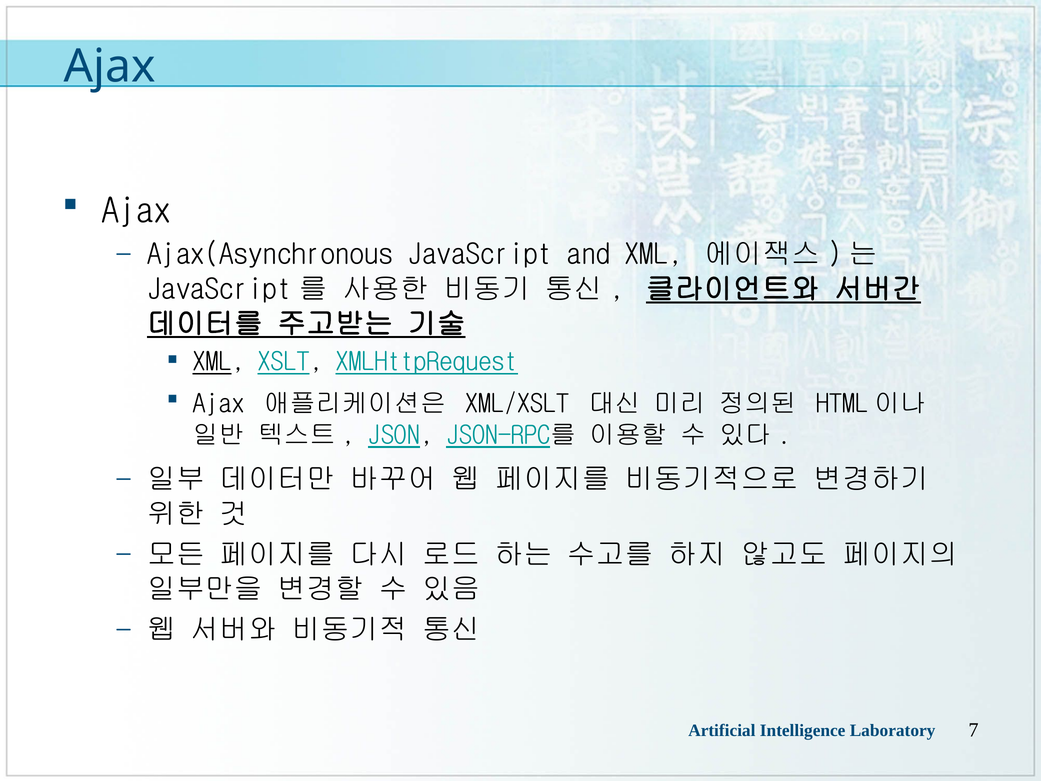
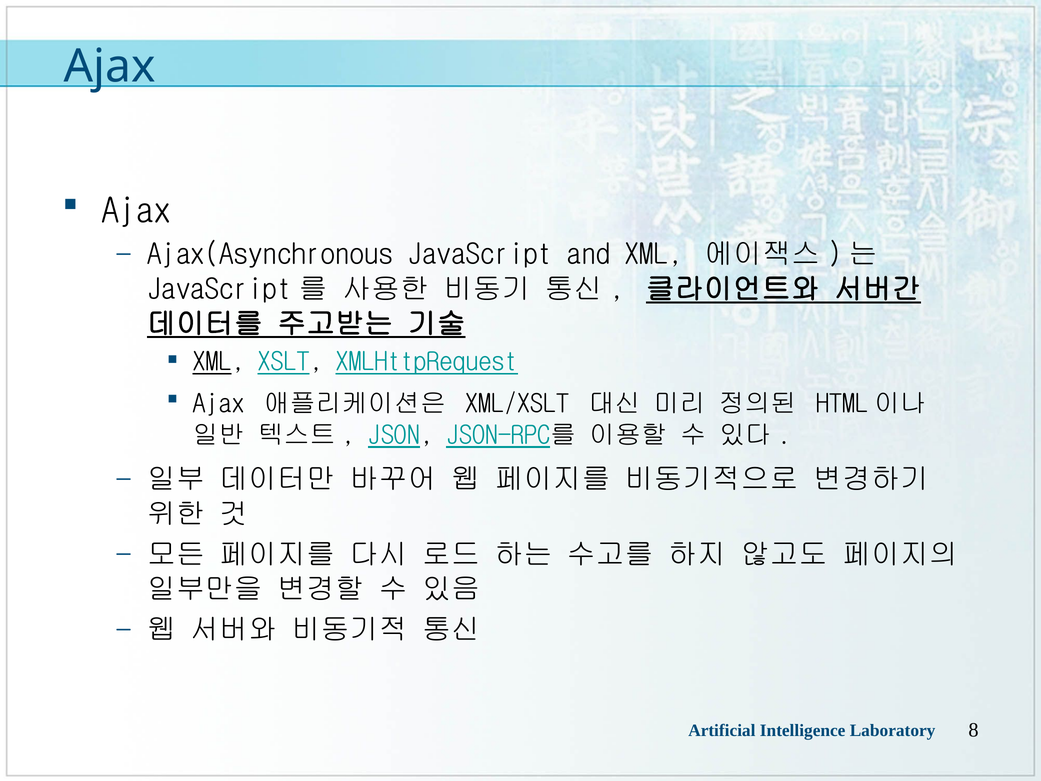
7: 7 -> 8
